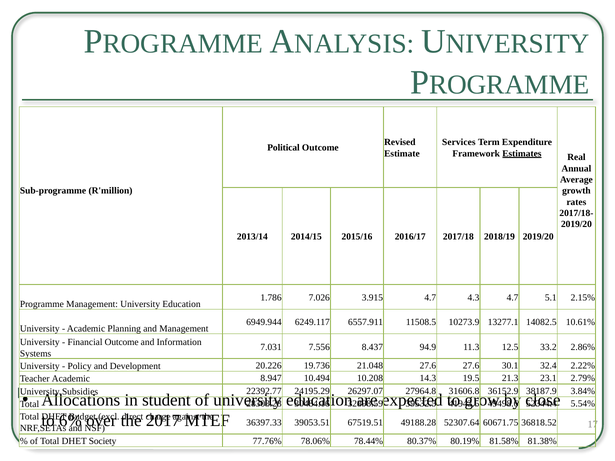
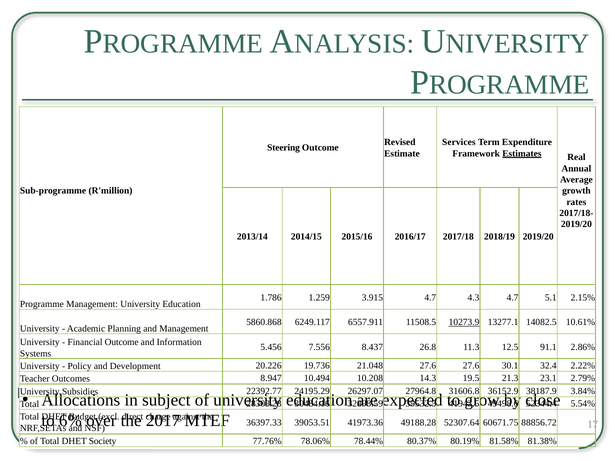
Political: Political -> Steering
7.026: 7.026 -> 1.259
6949.944: 6949.944 -> 5860.868
10273.9 underline: none -> present
7.031: 7.031 -> 5.456
94.9: 94.9 -> 26.8
33.2: 33.2 -> 91.1
Teacher Academic: Academic -> Outcomes
student: student -> subject
67519.51: 67519.51 -> 41973.36
36818.52: 36818.52 -> 88856.72
